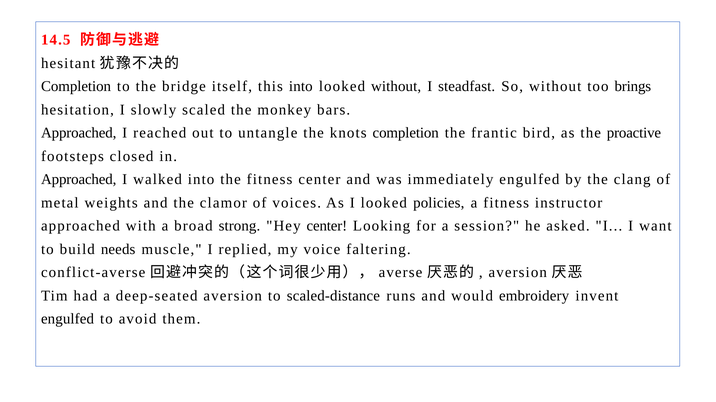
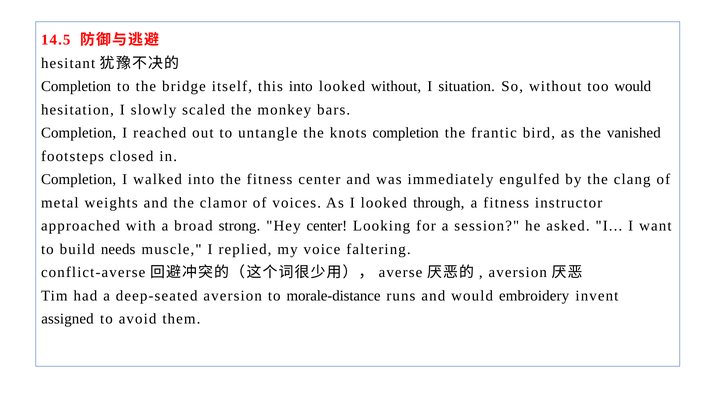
steadfast: steadfast -> situation
too brings: brings -> would
Approached at (79, 133): Approached -> Completion
proactive: proactive -> vanished
Approached at (79, 180): Approached -> Completion
policies: policies -> through
scaled-distance: scaled-distance -> morale-distance
engulfed at (68, 319): engulfed -> assigned
